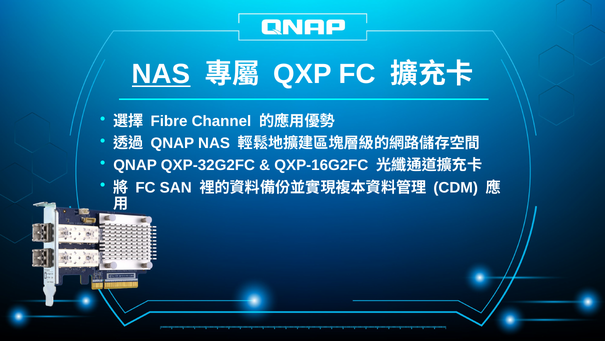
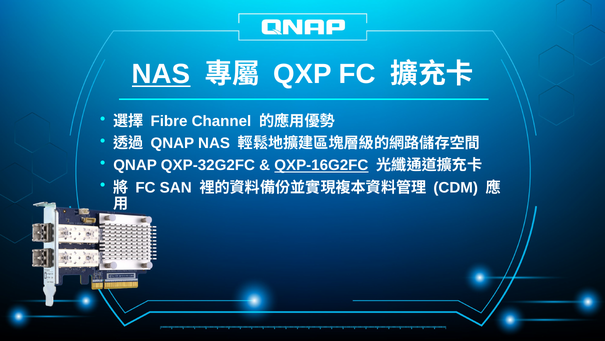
QXP-16G2FC underline: none -> present
